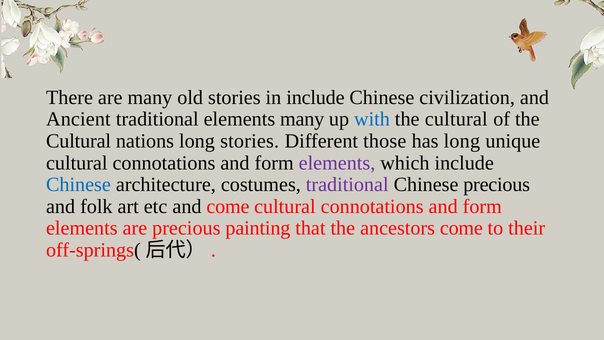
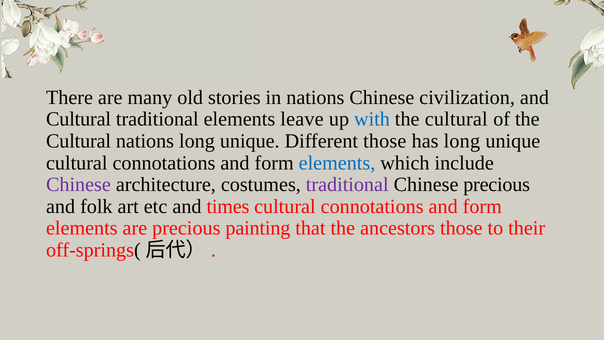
in include: include -> nations
Ancient at (78, 119): Ancient -> Cultural
elements many: many -> leave
nations long stories: stories -> unique
elements at (337, 163) colour: purple -> blue
Chinese at (78, 184) colour: blue -> purple
and come: come -> times
ancestors come: come -> those
